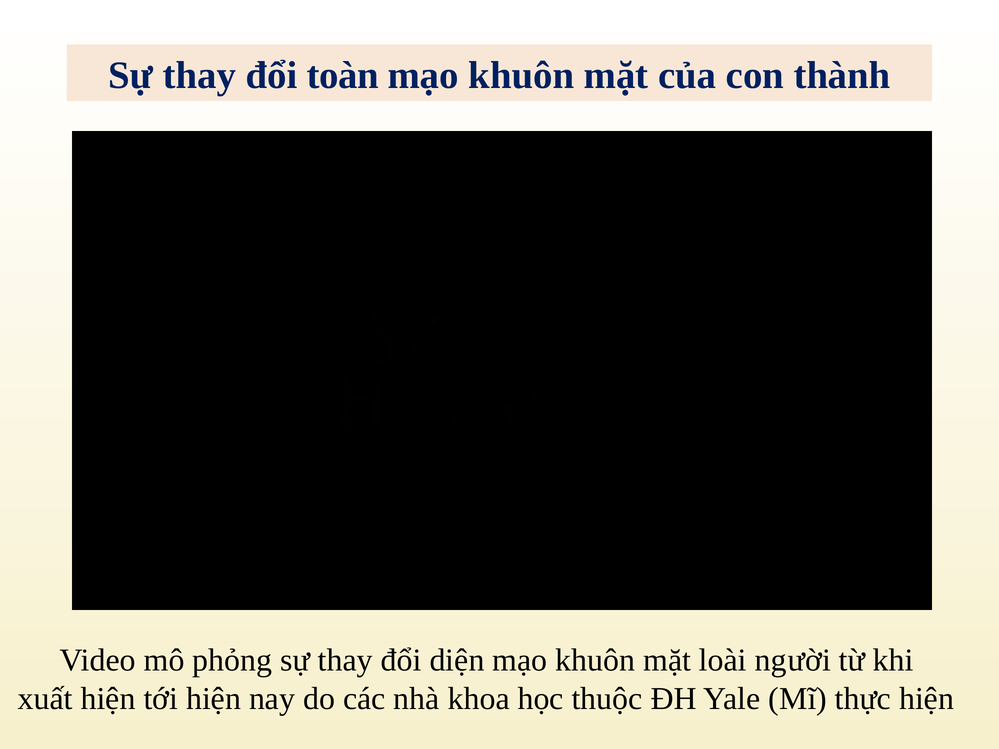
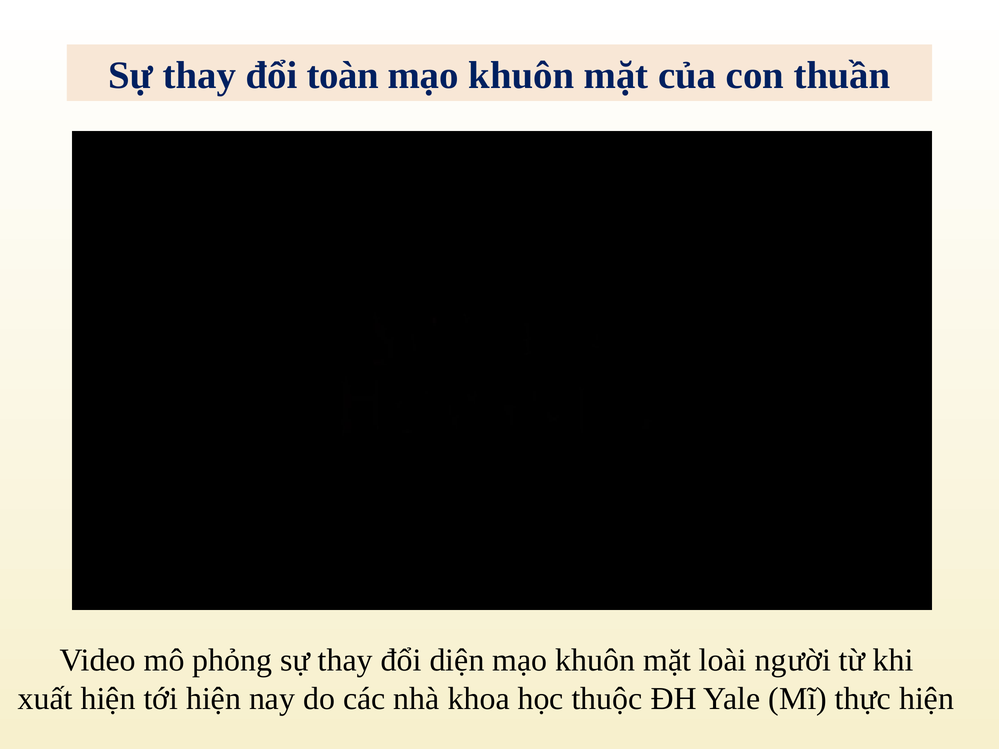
thành: thành -> thuần
